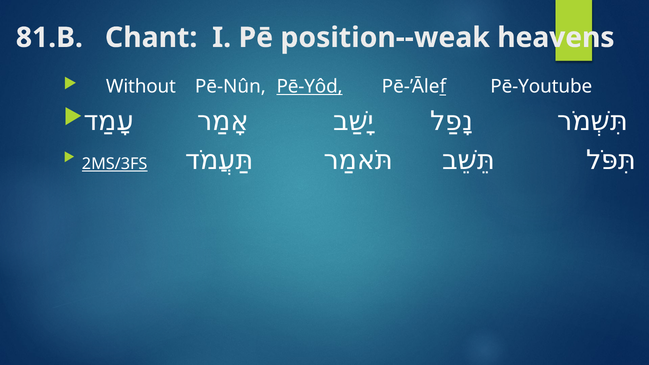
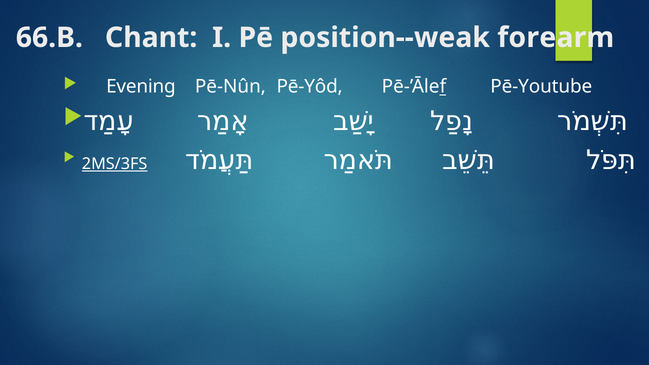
81.B: 81.B -> 66.B
heavens: heavens -> forearm
Without: Without -> Evening
Pē-Yôd underline: present -> none
